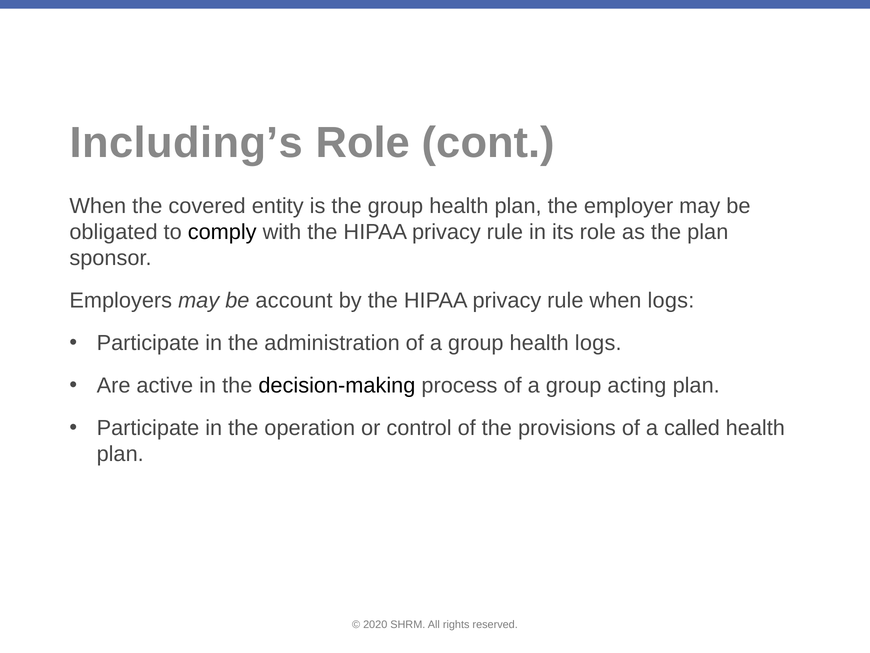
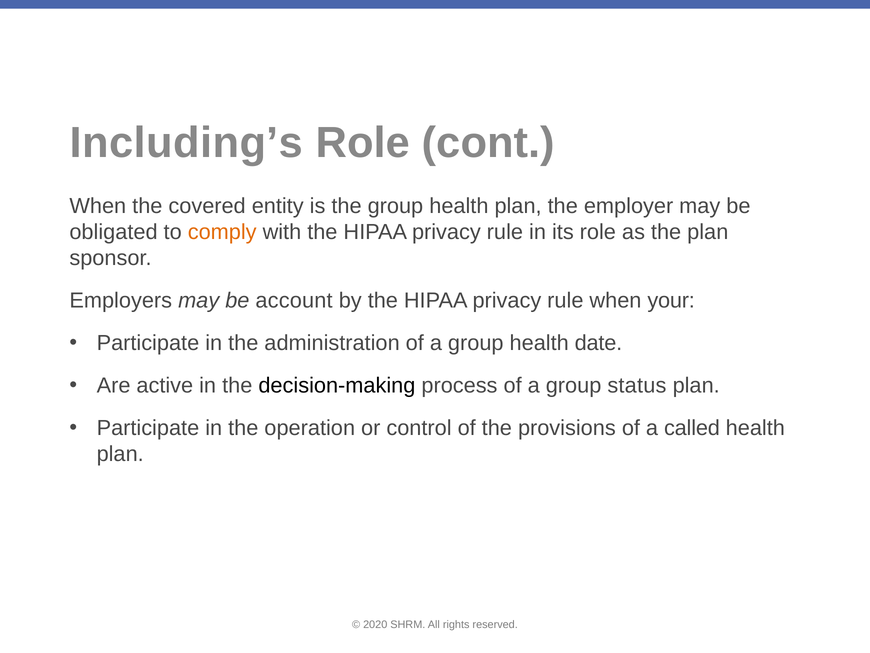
comply colour: black -> orange
when logs: logs -> your
health logs: logs -> date
acting: acting -> status
